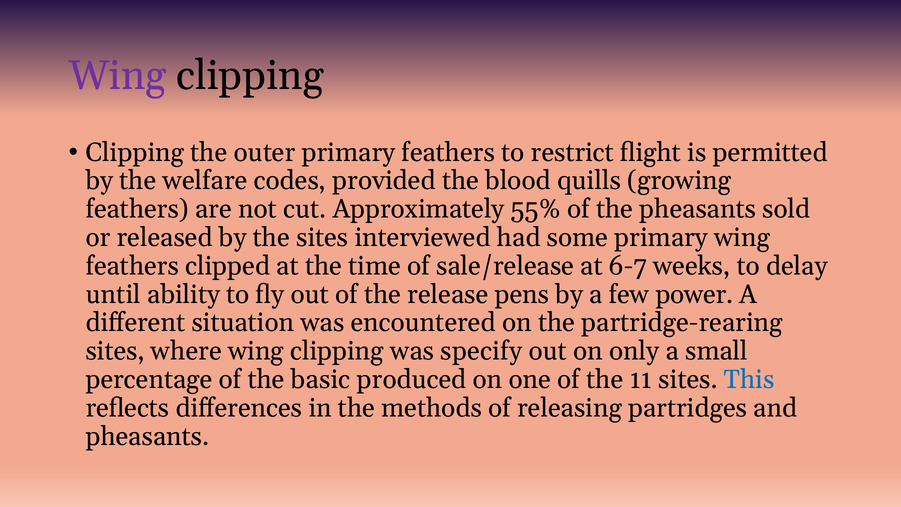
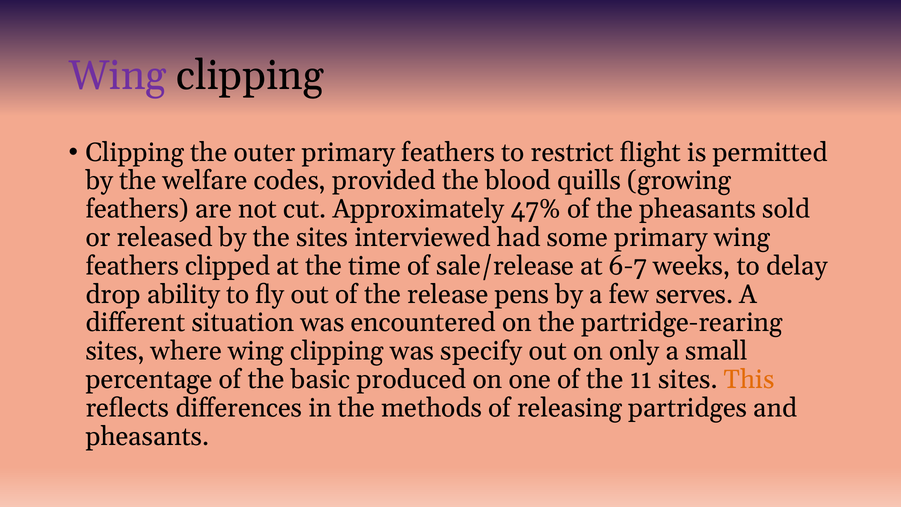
55%: 55% -> 47%
until: until -> drop
power: power -> serves
This colour: blue -> orange
